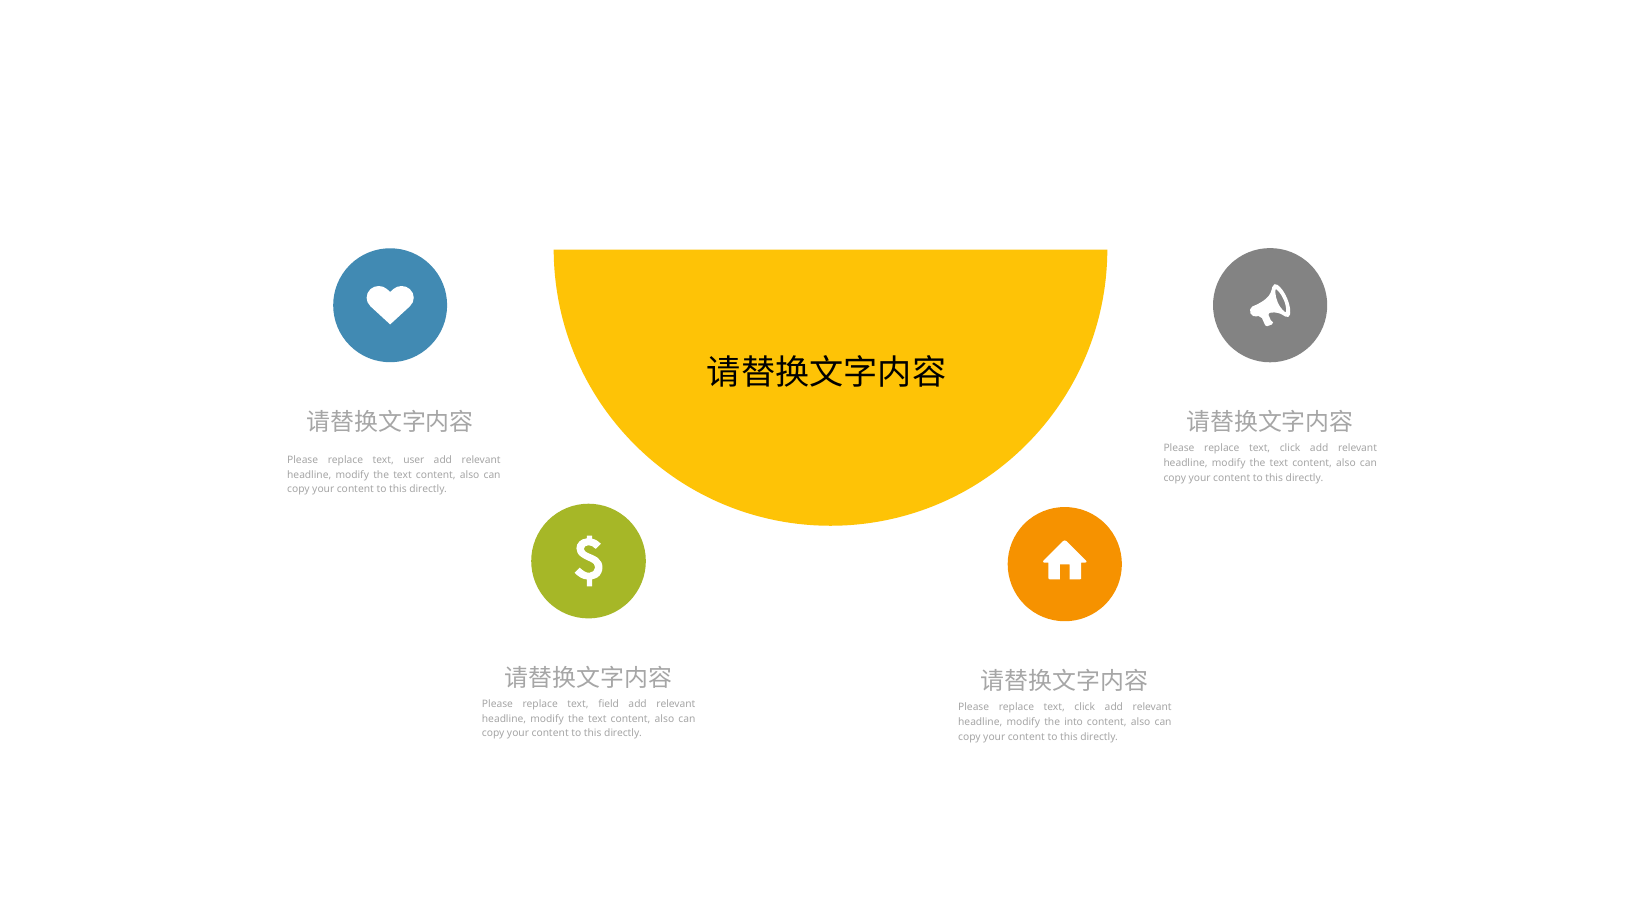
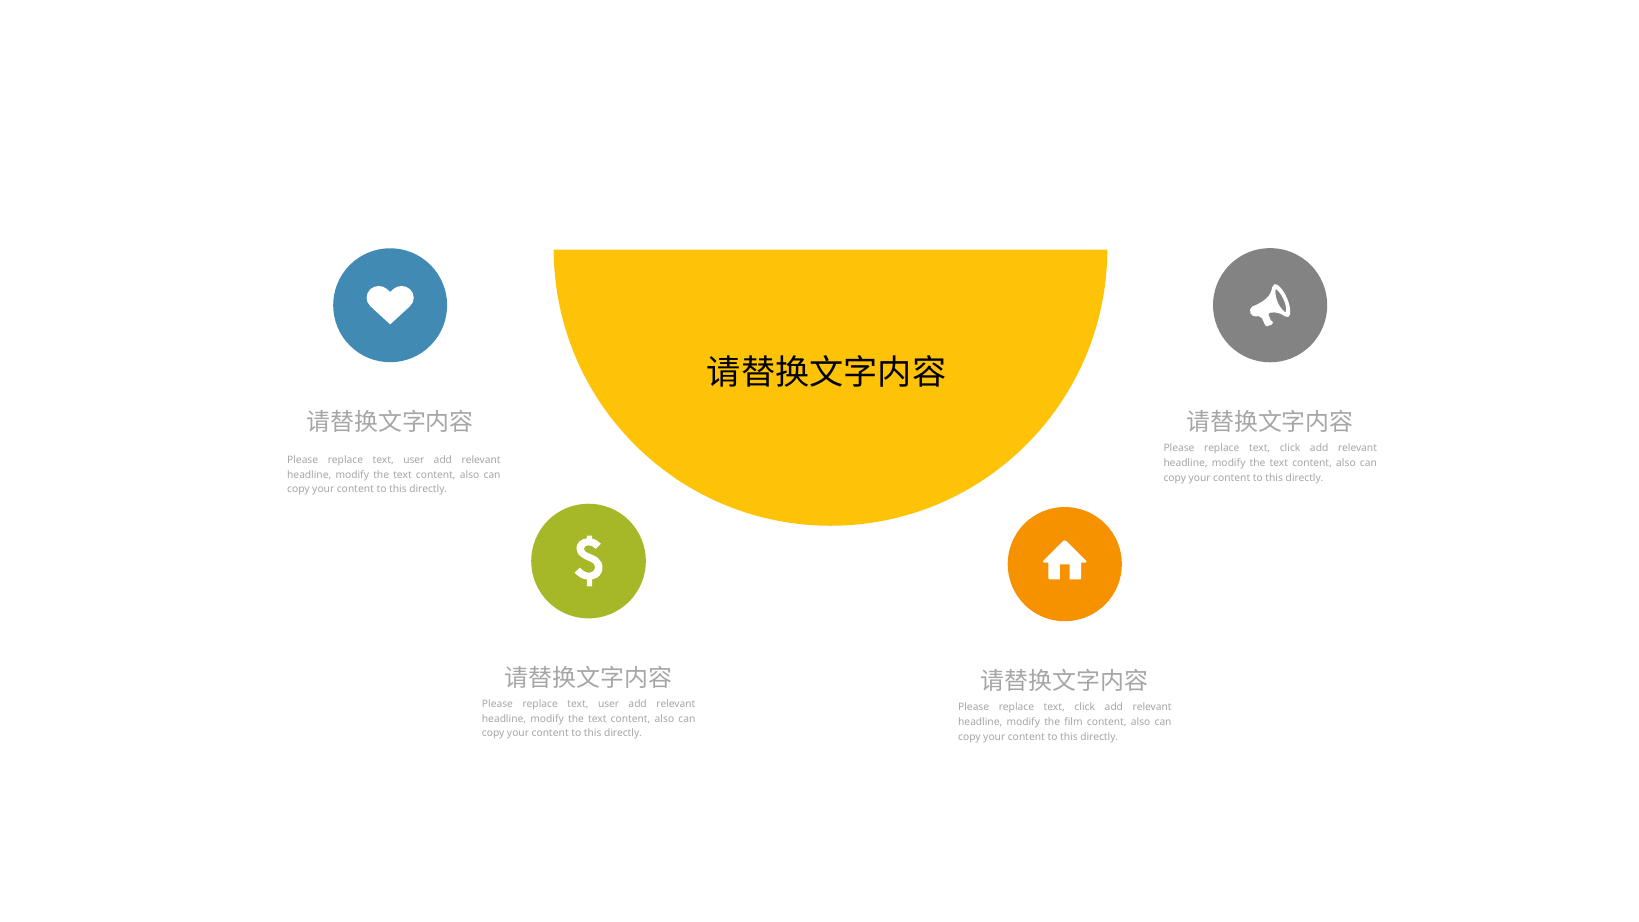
field at (609, 704): field -> user
into: into -> film
